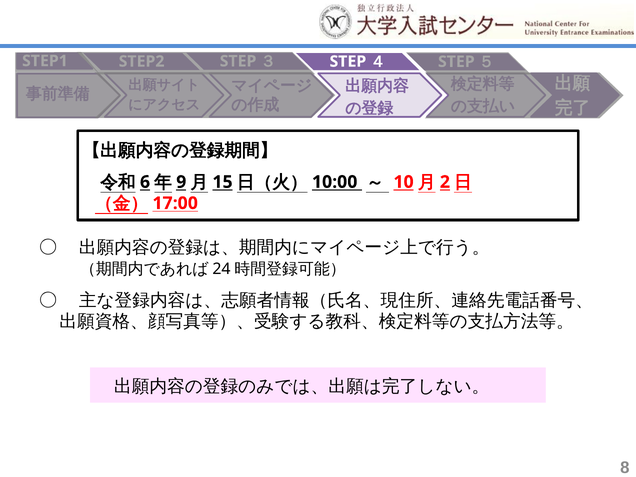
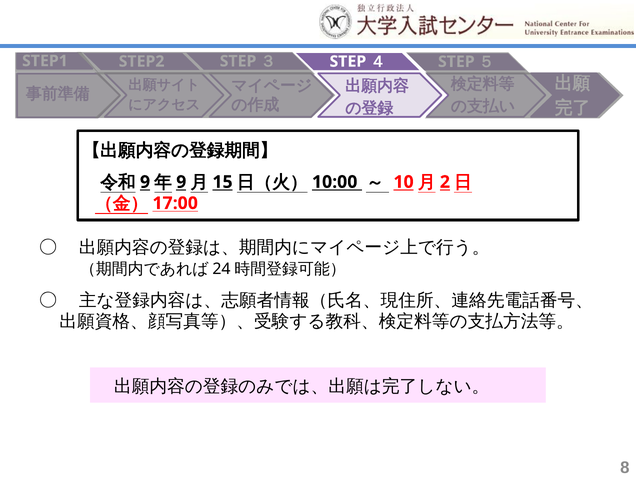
6 at (145, 182): 6 -> 9
